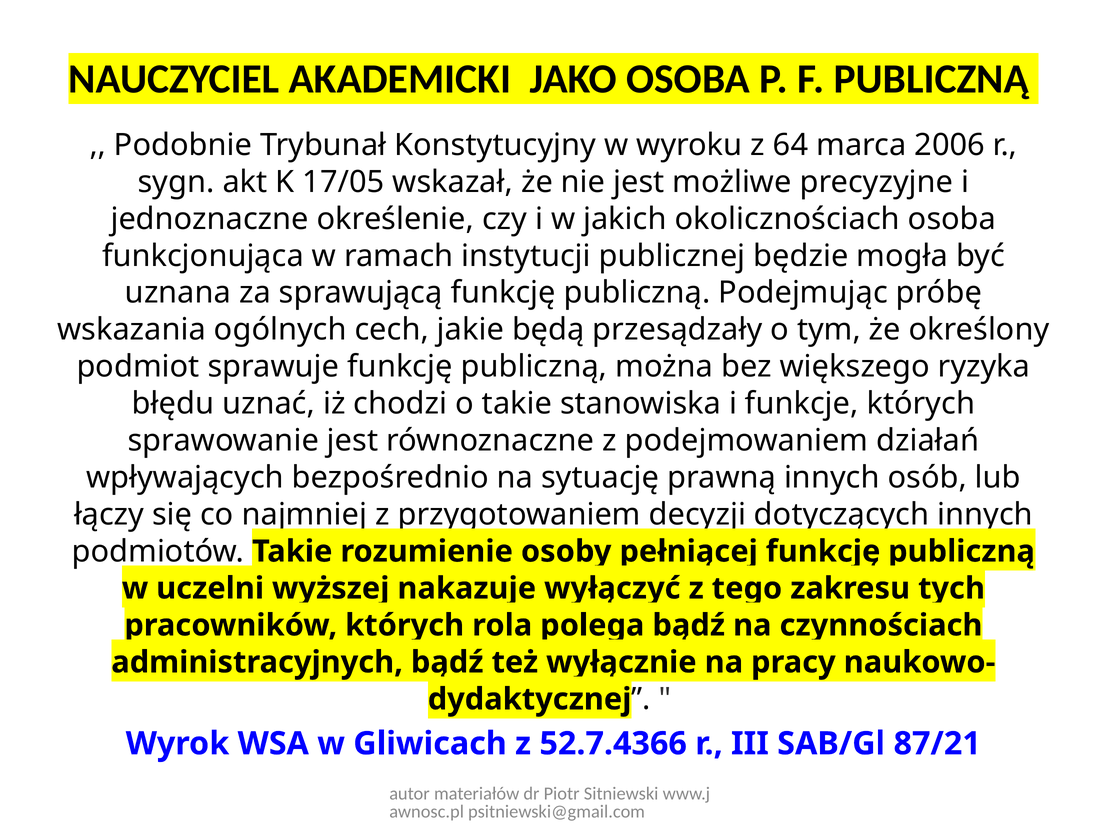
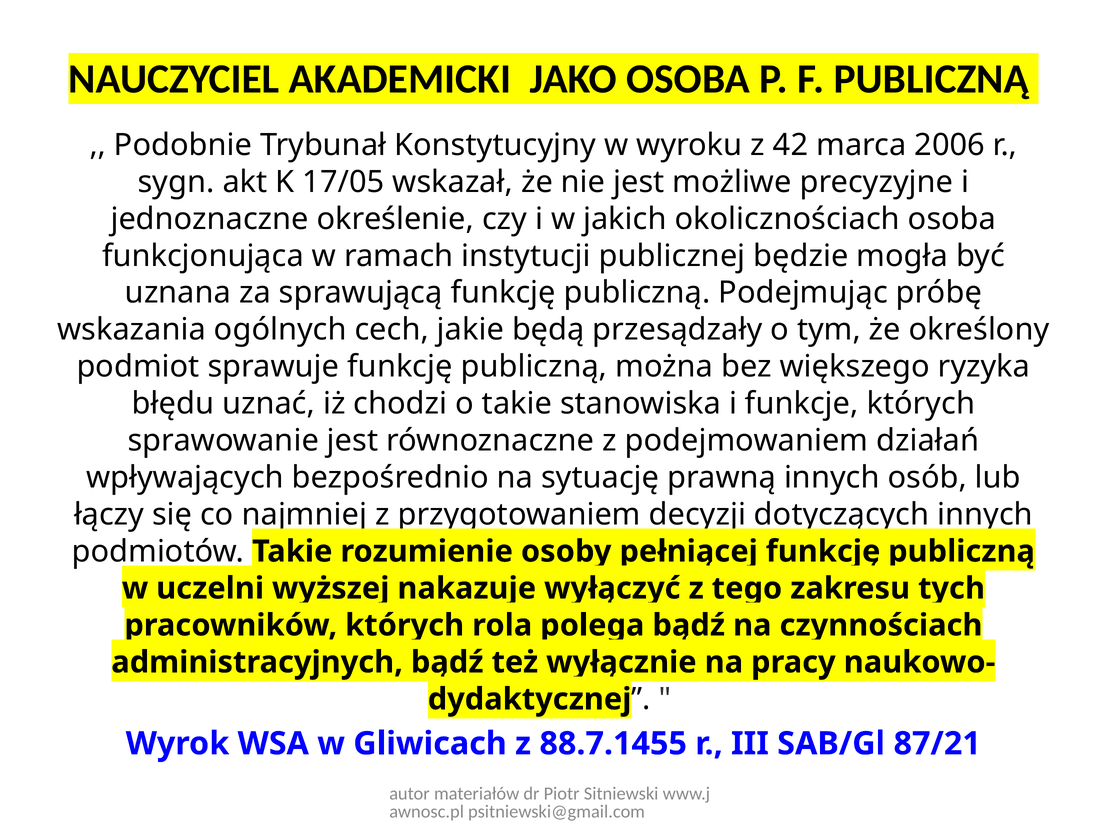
64: 64 -> 42
52.7.4366: 52.7.4366 -> 88.7.1455
